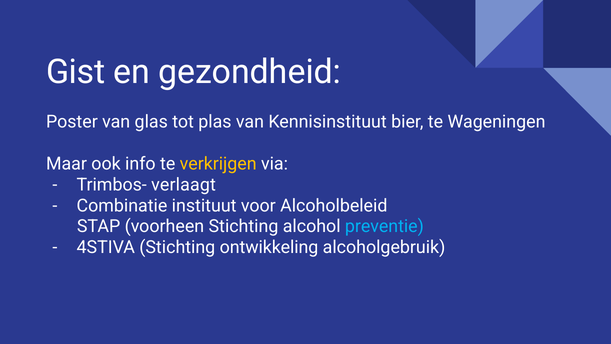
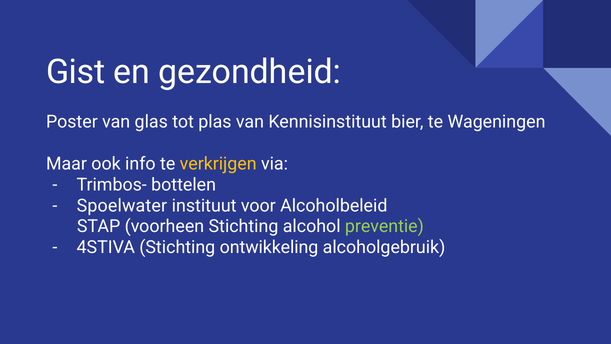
verlaagt: verlaagt -> bottelen
Combinatie: Combinatie -> Spoelwater
preventie colour: light blue -> light green
